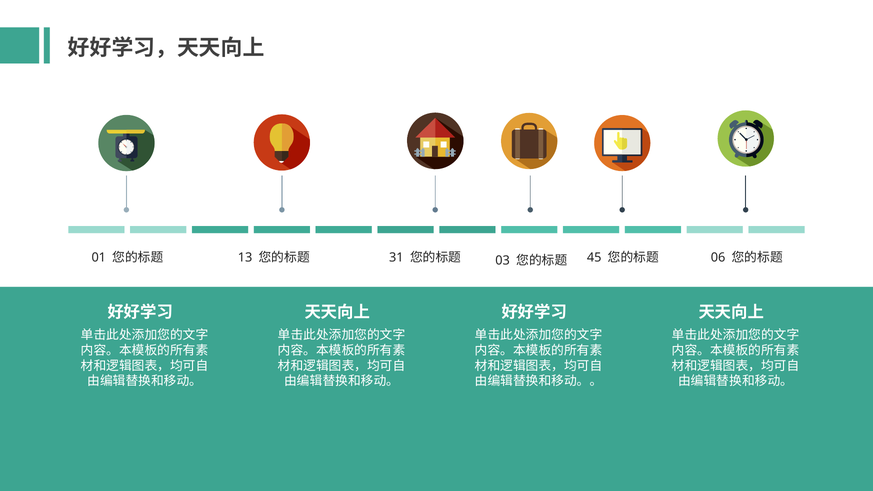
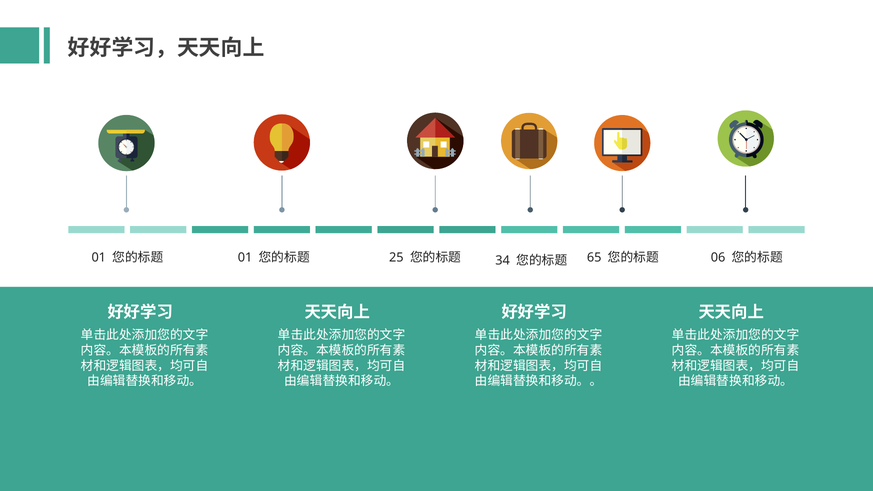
13 at (245, 258): 13 -> 01
31: 31 -> 25
03: 03 -> 34
45: 45 -> 65
